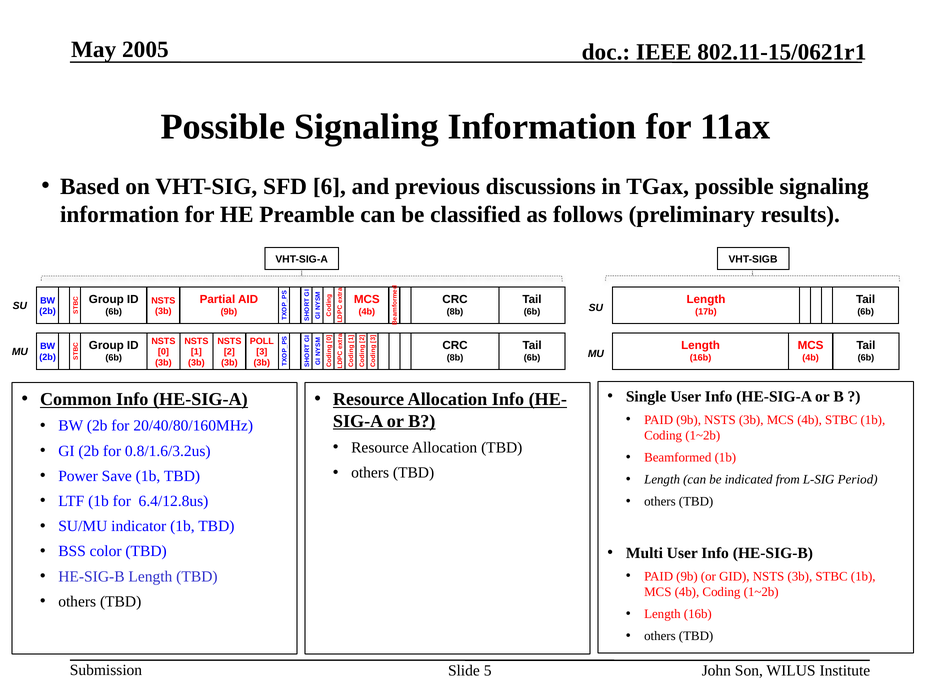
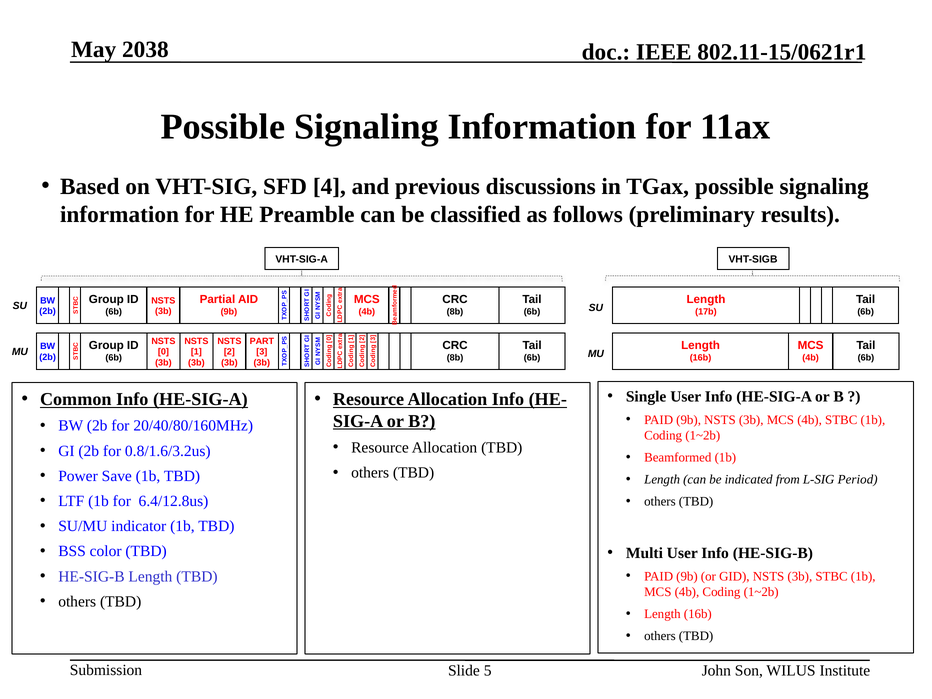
2005: 2005 -> 2038
6: 6 -> 4
POLL: POLL -> PART
